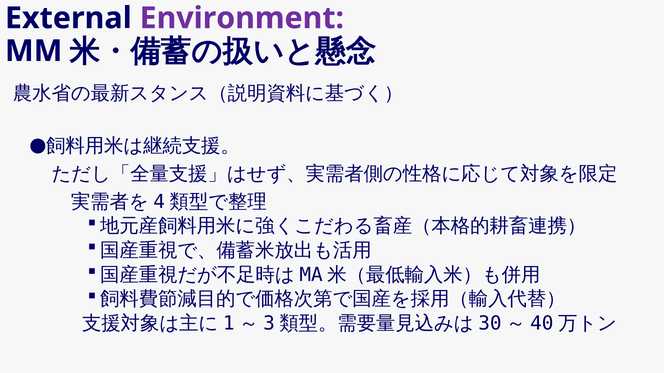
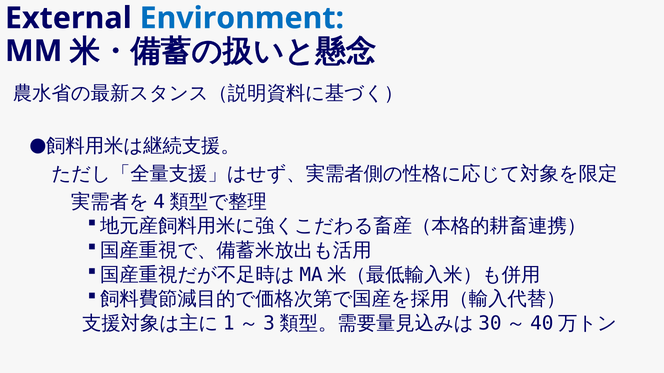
Environment colour: purple -> blue
